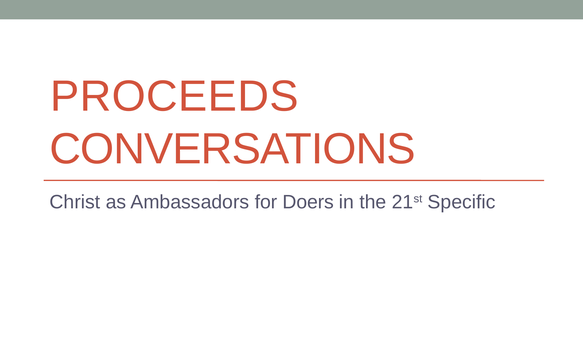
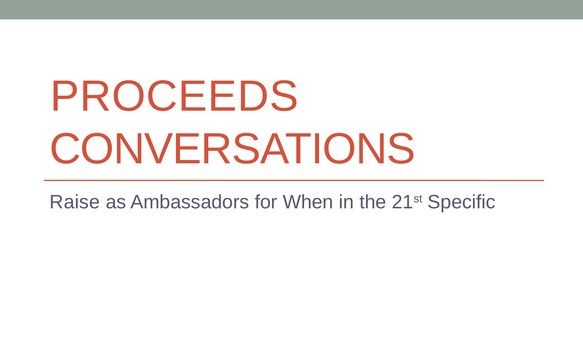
Christ: Christ -> Raise
Doers: Doers -> When
